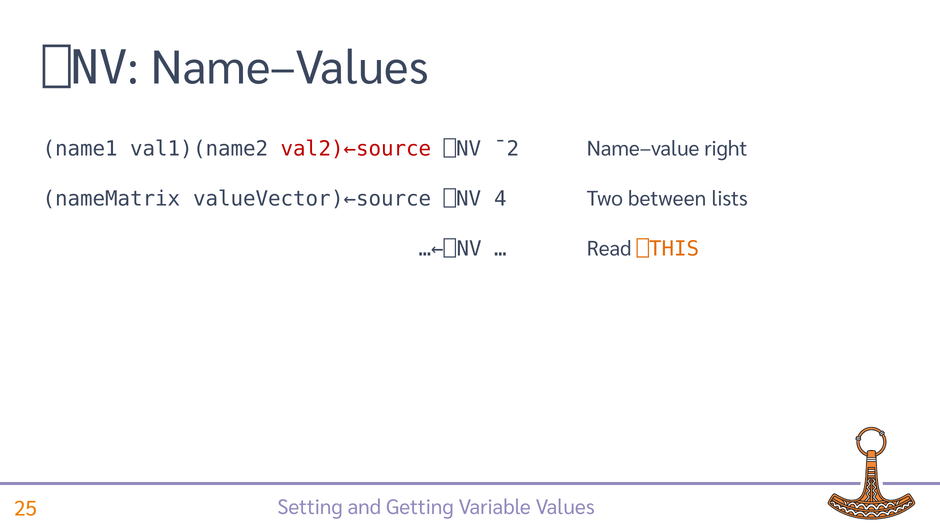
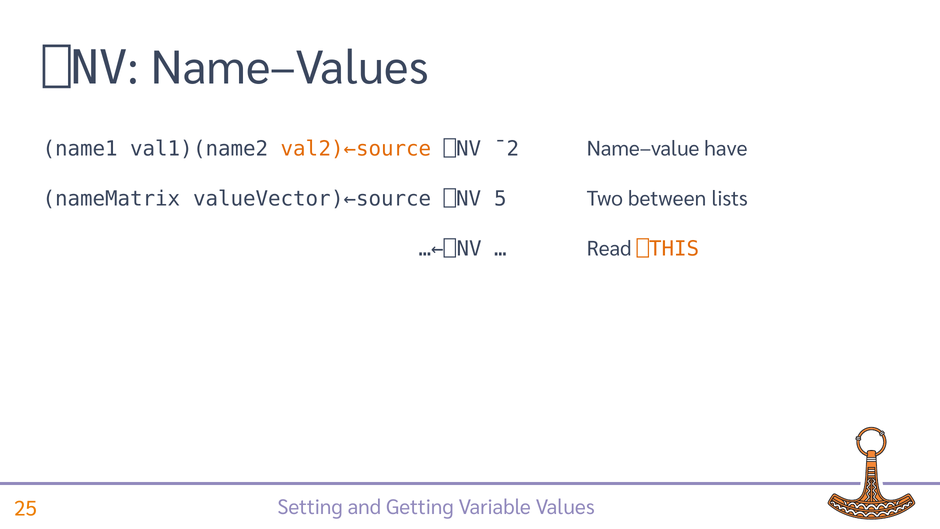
val2)←source colour: red -> orange
right: right -> have
4: 4 -> 5
